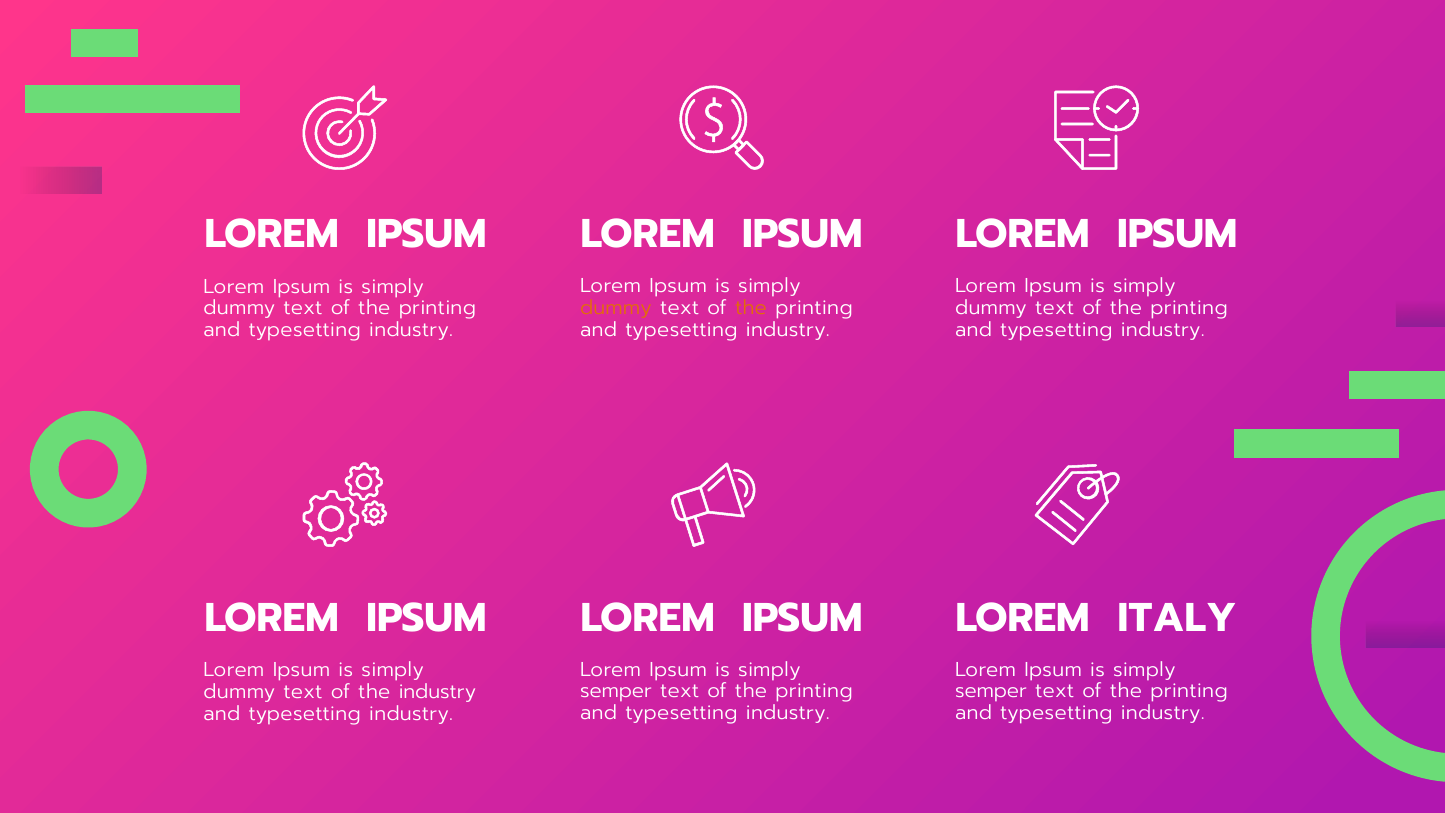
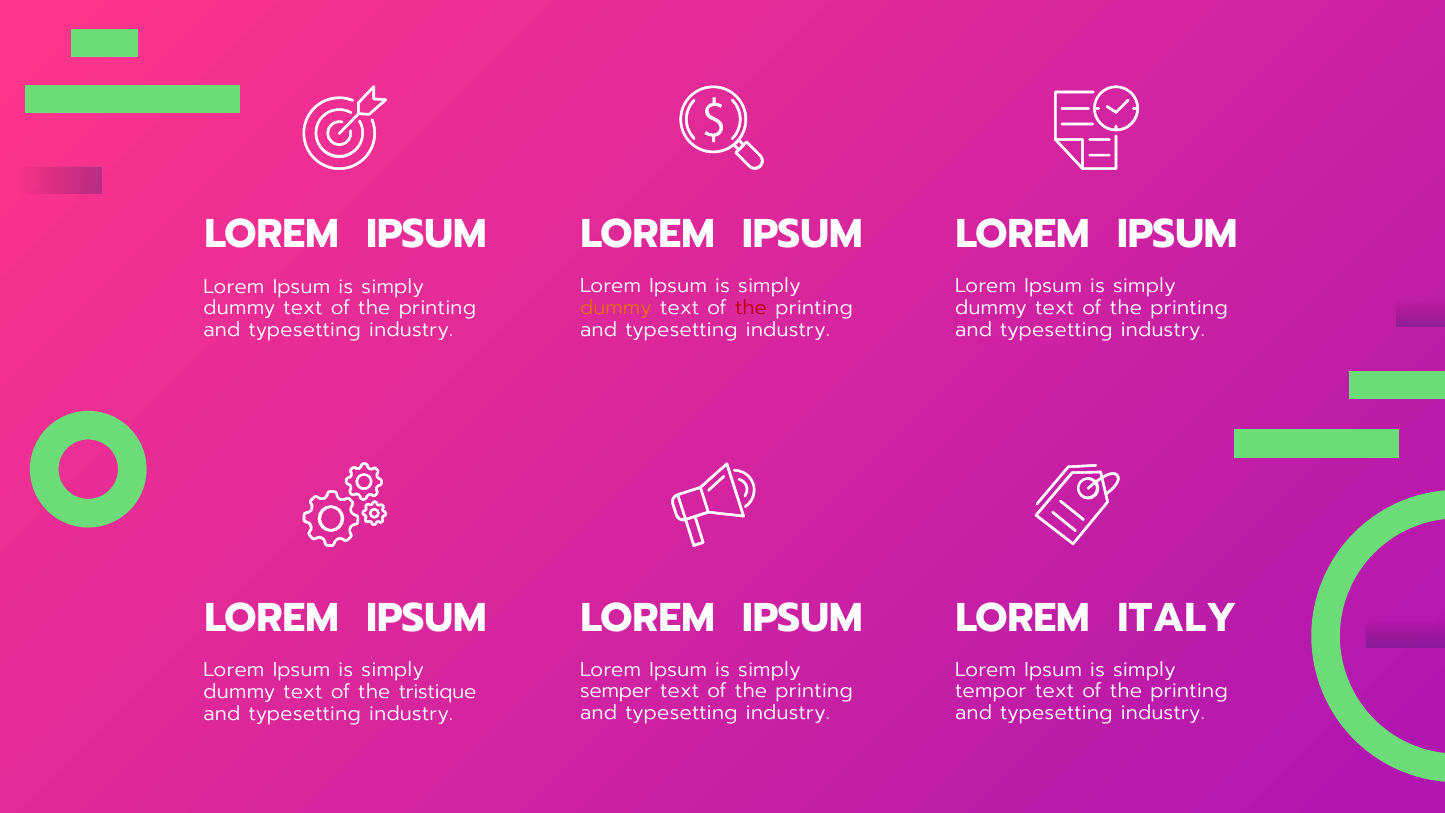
the at (751, 308) colour: orange -> red
semper at (991, 691): semper -> tempor
the industry: industry -> tristique
